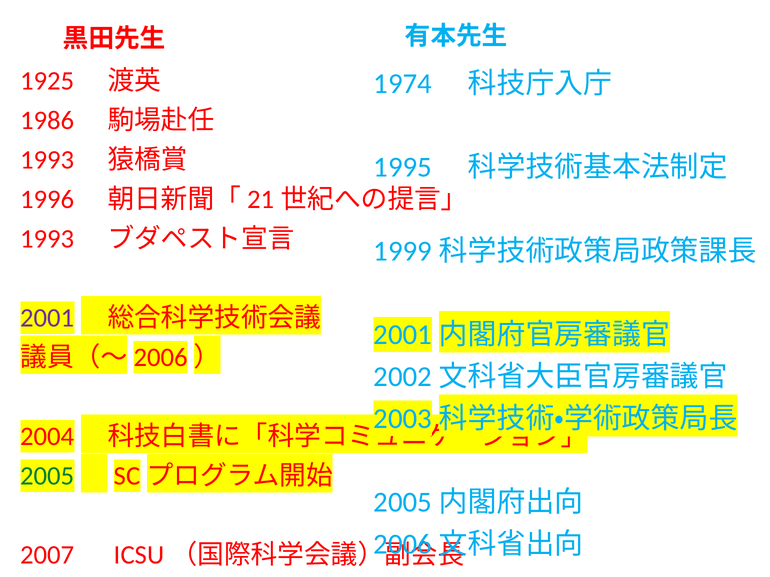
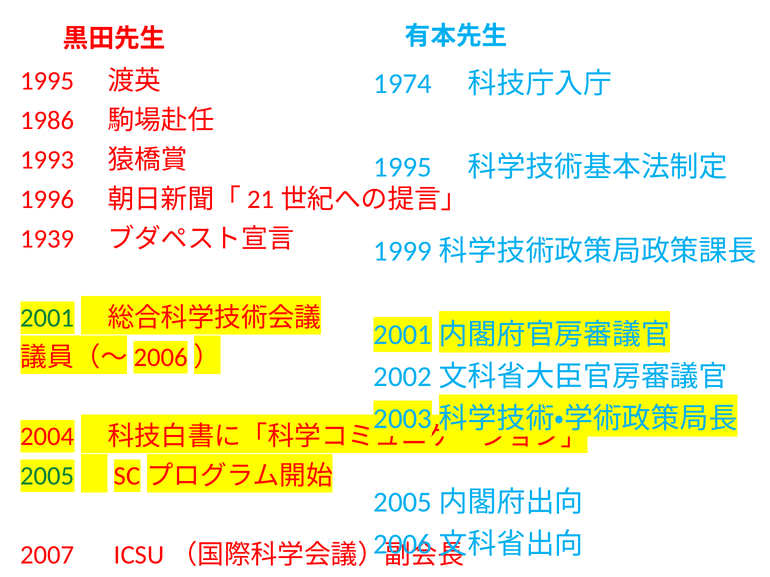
1925 at (47, 81): 1925 -> 1995
1993 at (47, 239): 1993 -> 1939
2001 colour: purple -> green
